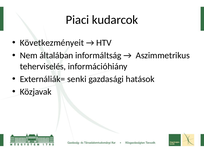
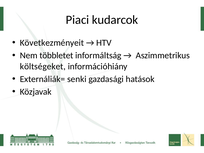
általában: általában -> többletet
teherviselés: teherviselés -> költségeket
